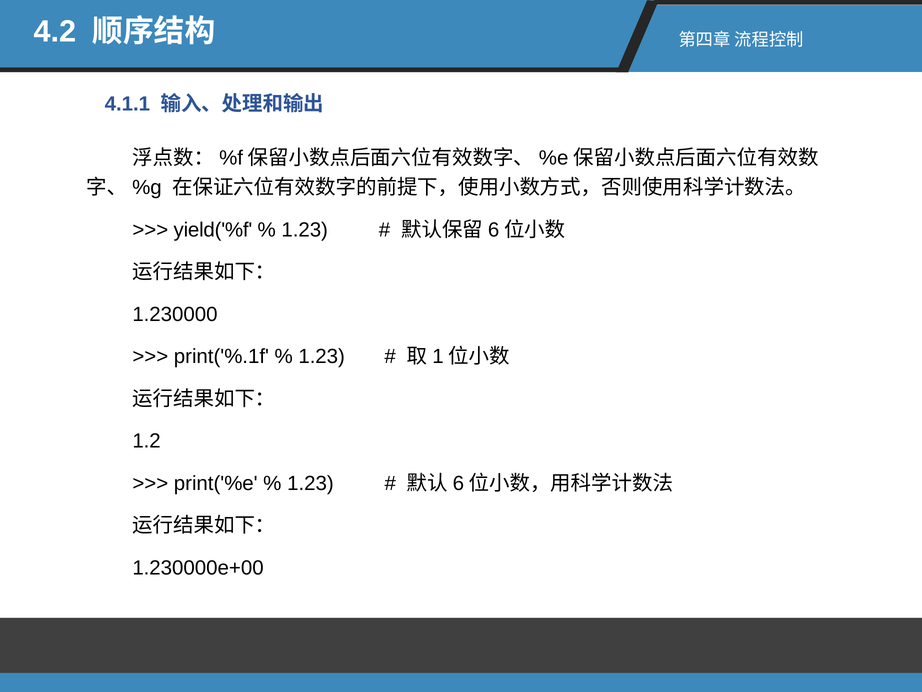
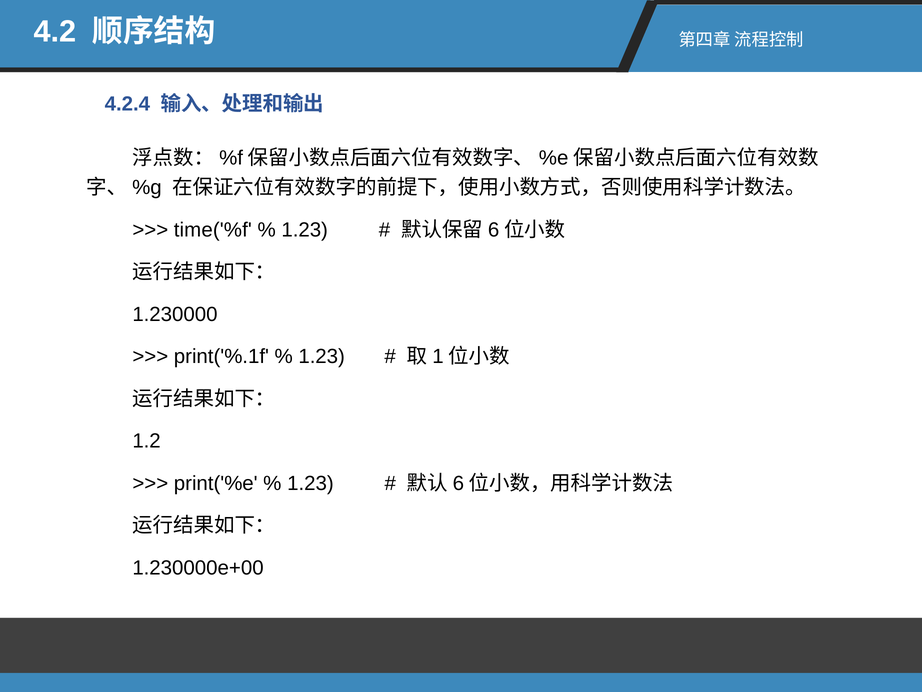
4.1.1: 4.1.1 -> 4.2.4
yield('%f: yield('%f -> time('%f
